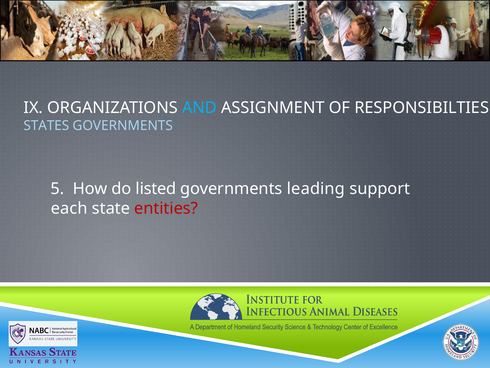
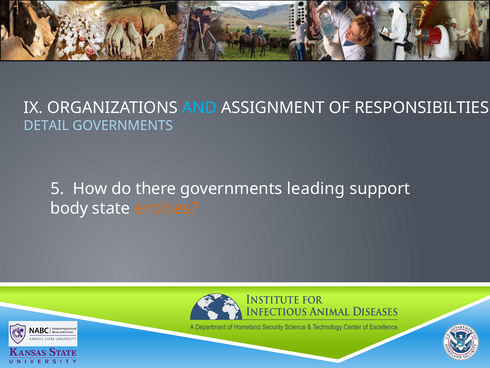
STATES: STATES -> DETAIL
listed: listed -> there
each: each -> body
entities colour: red -> orange
